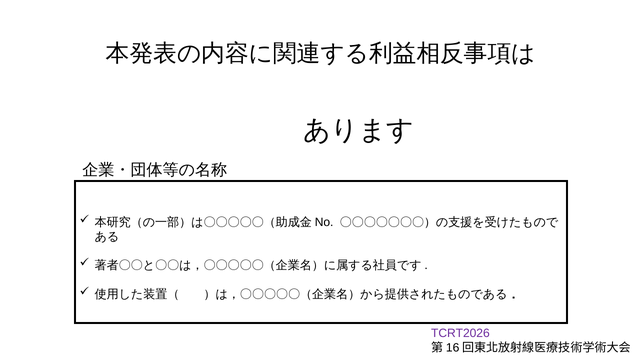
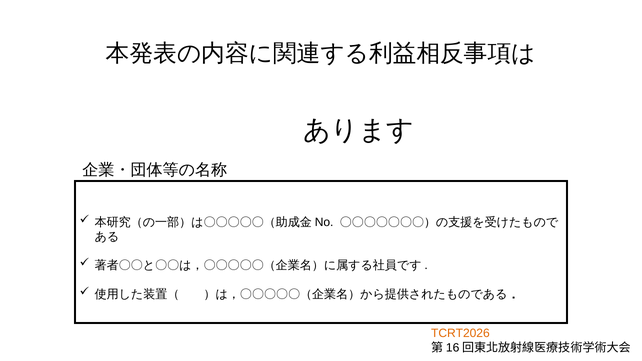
TCRT2026 colour: purple -> orange
